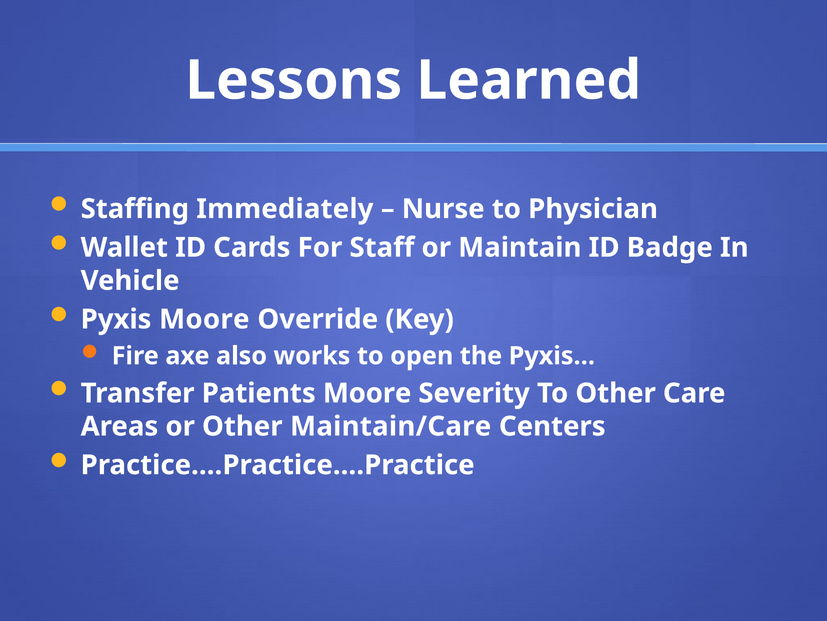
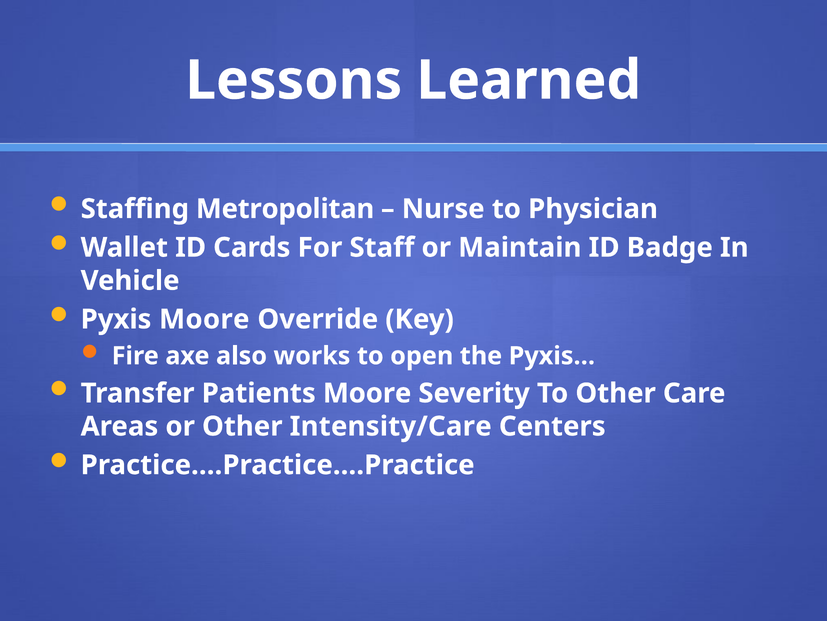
Immediately: Immediately -> Metropolitan
Maintain/Care: Maintain/Care -> Intensity/Care
